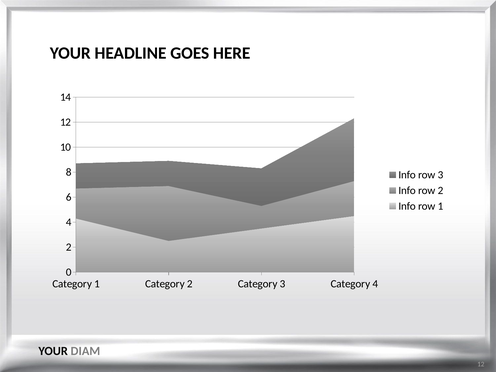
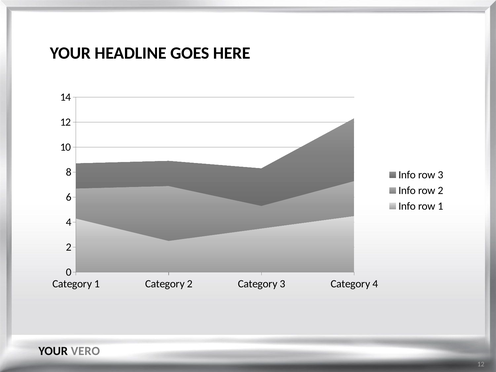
DIAM: DIAM -> VERO
